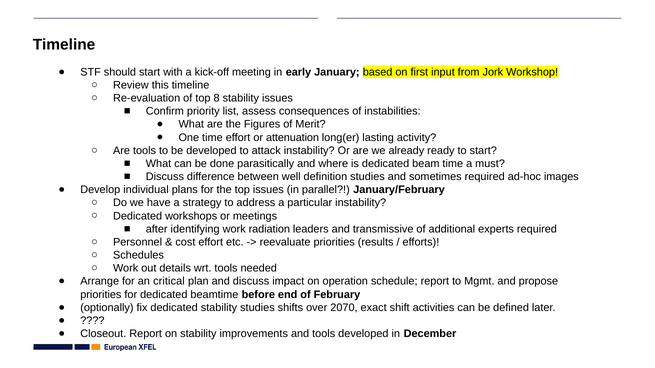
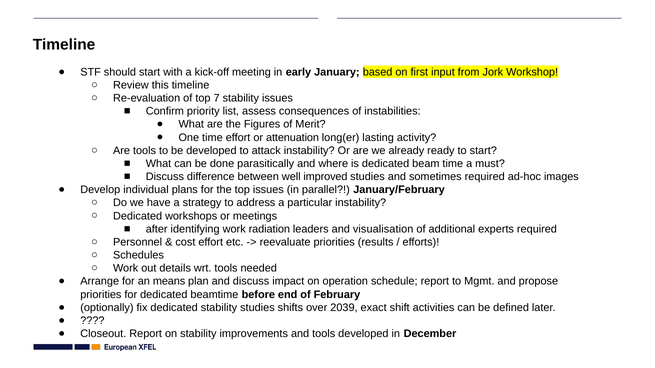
8: 8 -> 7
definition: definition -> improved
transmissive: transmissive -> visualisation
critical: critical -> means
2070: 2070 -> 2039
